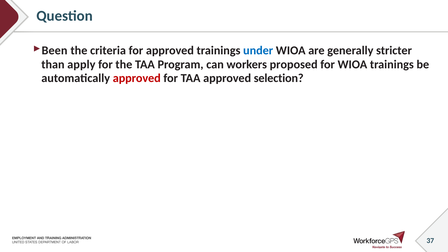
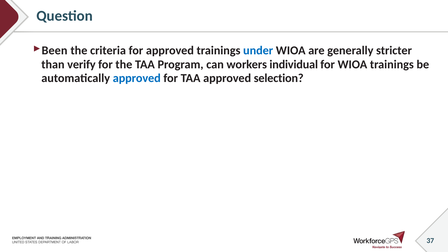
apply: apply -> verify
proposed: proposed -> individual
approved at (137, 78) colour: red -> blue
